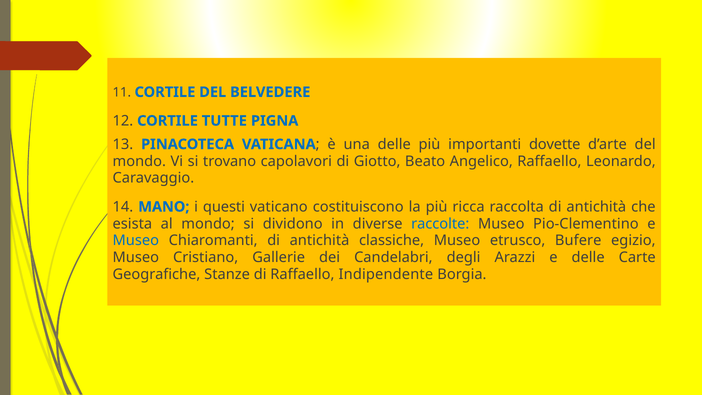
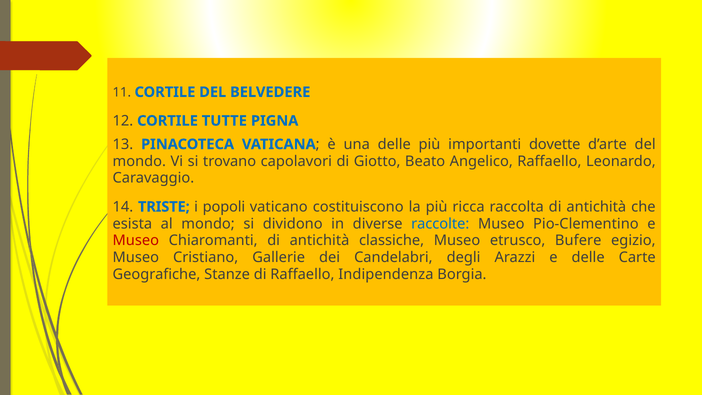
MANO: MANO -> TRISTE
questi: questi -> popoli
Museo at (136, 241) colour: blue -> red
Indipendente: Indipendente -> Indipendenza
